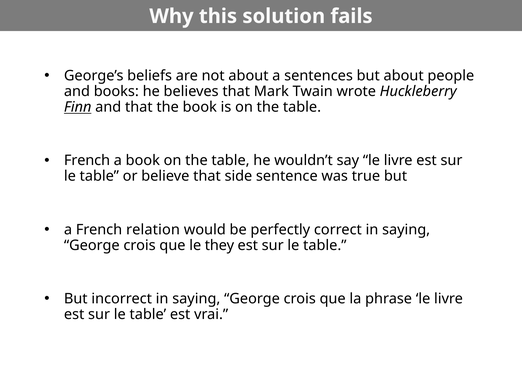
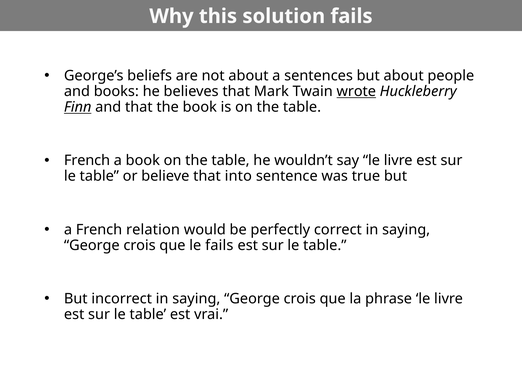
wrote underline: none -> present
side: side -> into
le they: they -> fails
